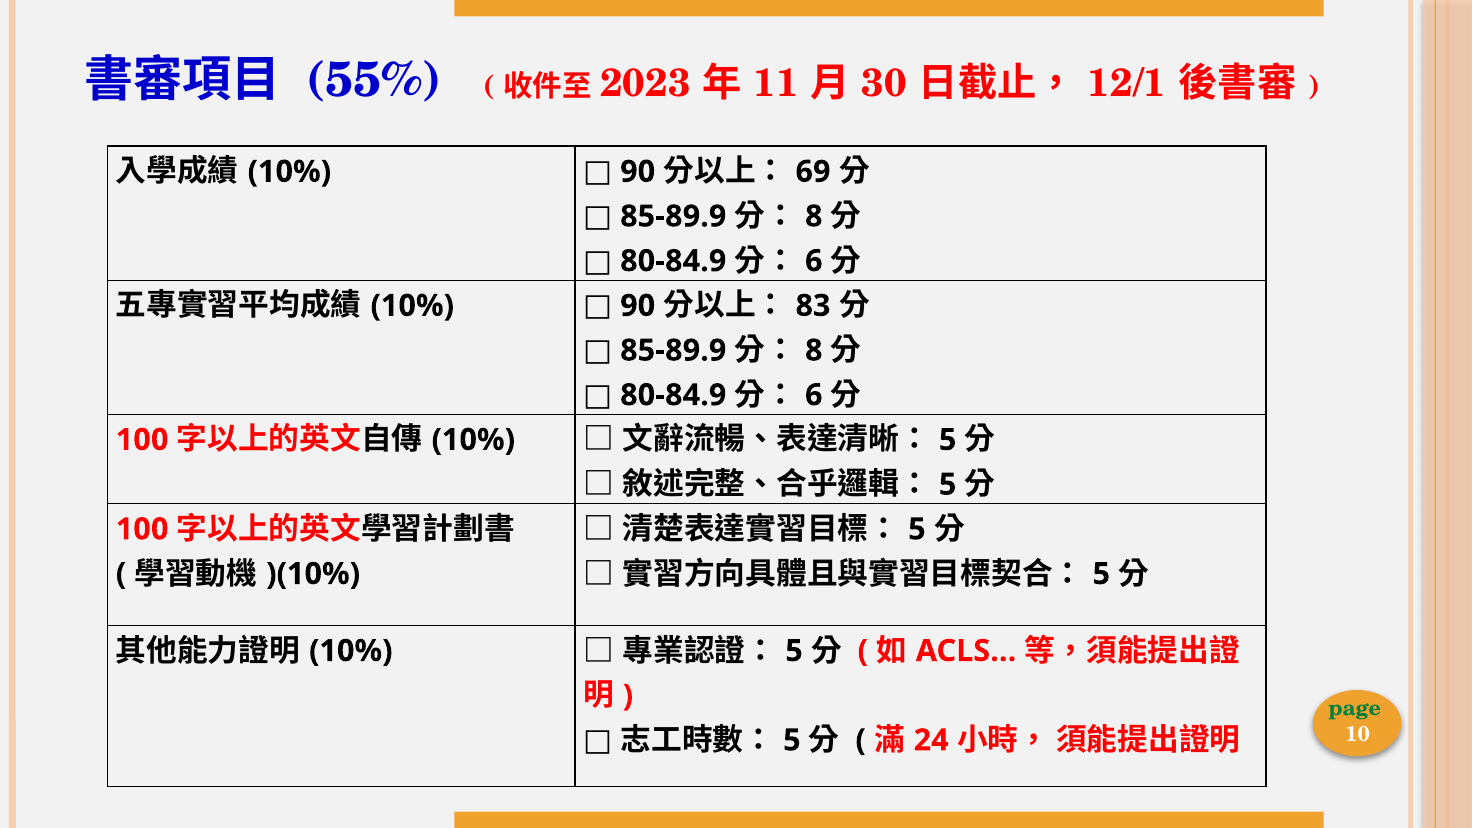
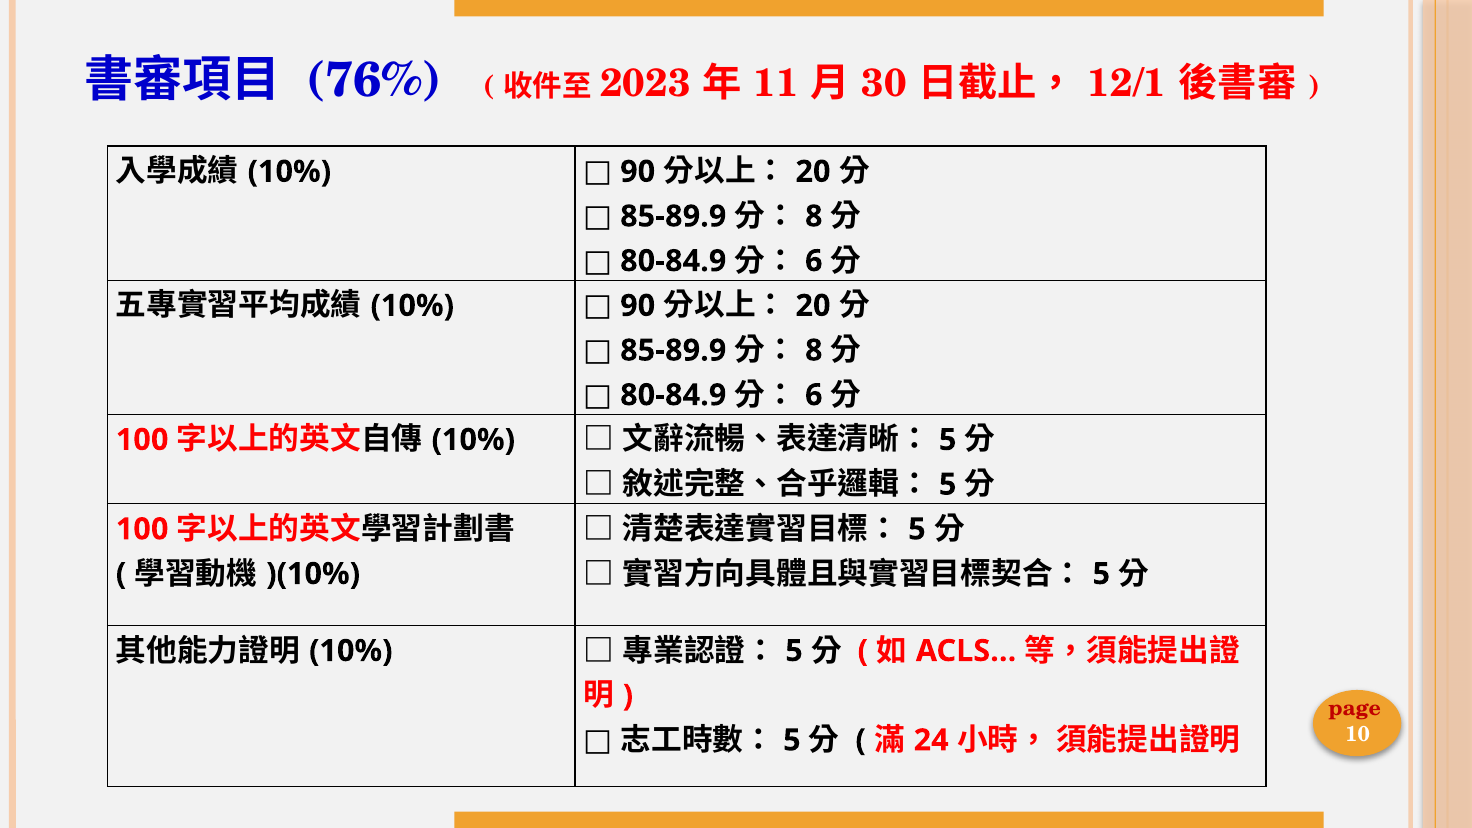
55%: 55% -> 76%
69 at (813, 172): 69 -> 20
83 at (813, 306): 83 -> 20
page colour: green -> red
